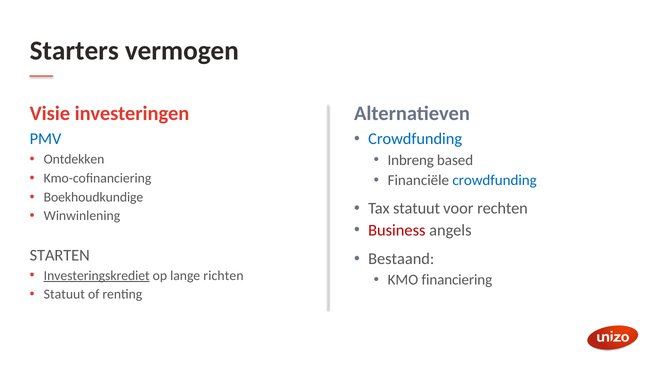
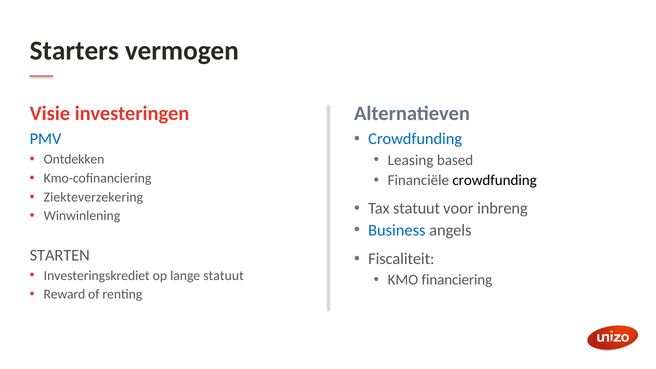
Inbreng: Inbreng -> Leasing
crowdfunding at (495, 180) colour: blue -> black
Boekhoudkundige: Boekhoudkundige -> Ziekteverzekering
rechten: rechten -> inbreng
Business colour: red -> blue
Bestaand: Bestaand -> Fiscaliteit
Investeringskrediet underline: present -> none
lange richten: richten -> statuut
Statuut at (64, 294): Statuut -> Reward
